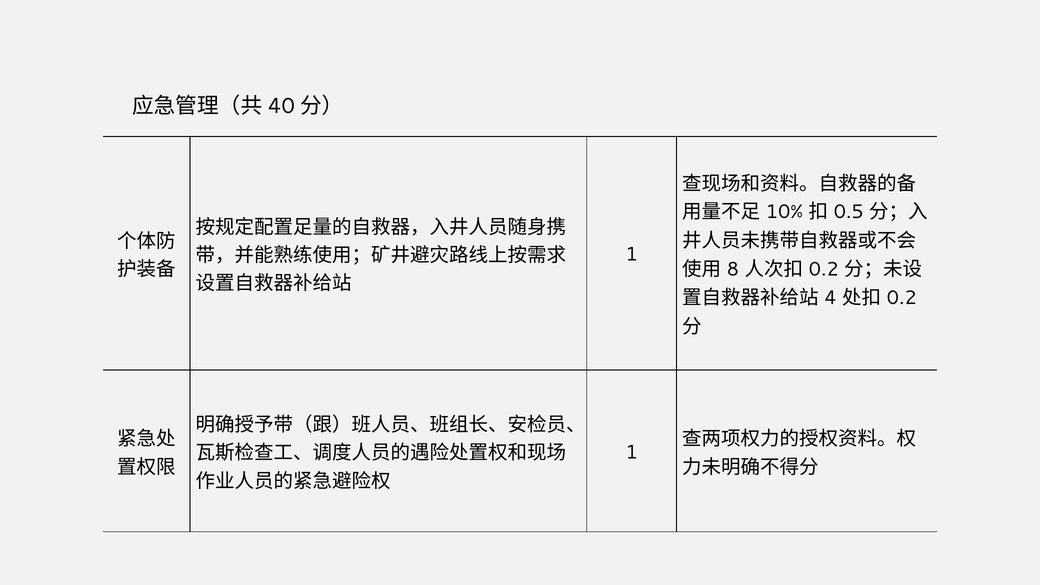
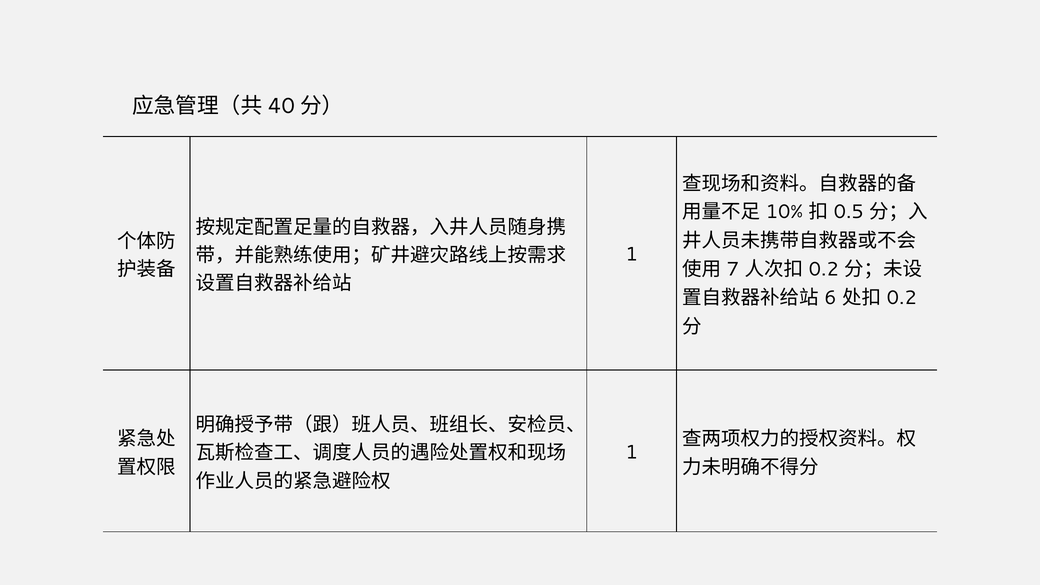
8: 8 -> 7
4: 4 -> 6
